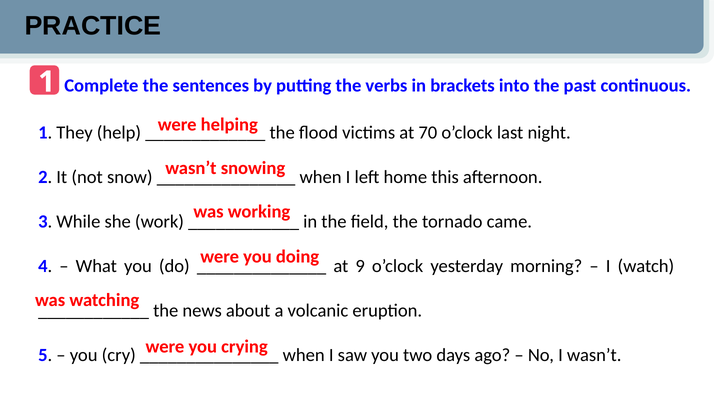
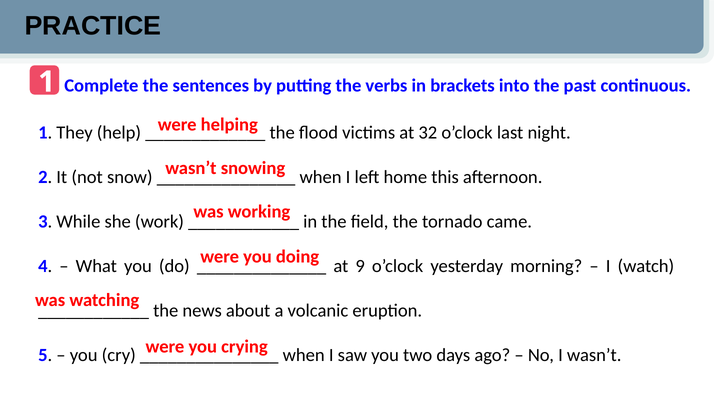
70: 70 -> 32
